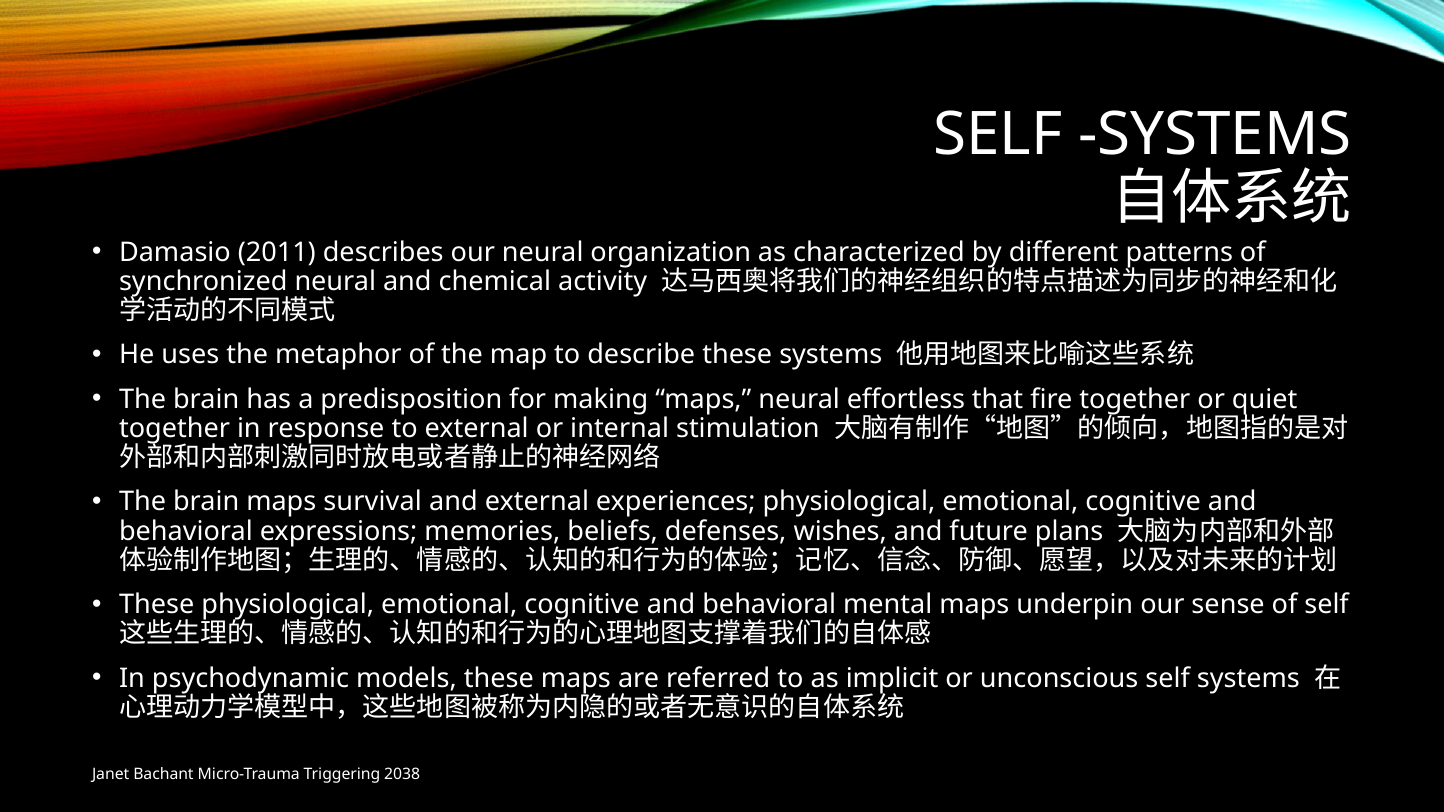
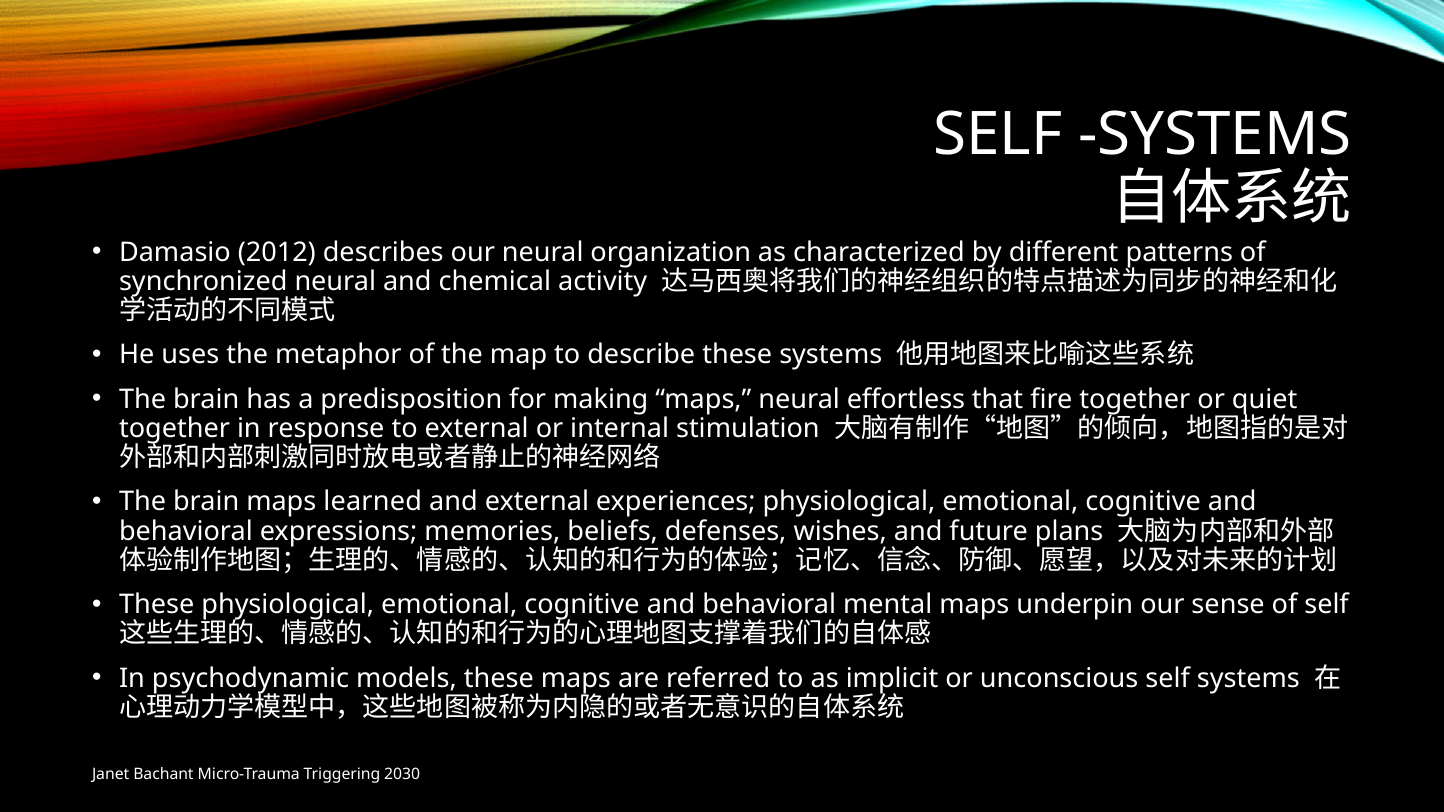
2011: 2011 -> 2012
survival: survival -> learned
2038: 2038 -> 2030
